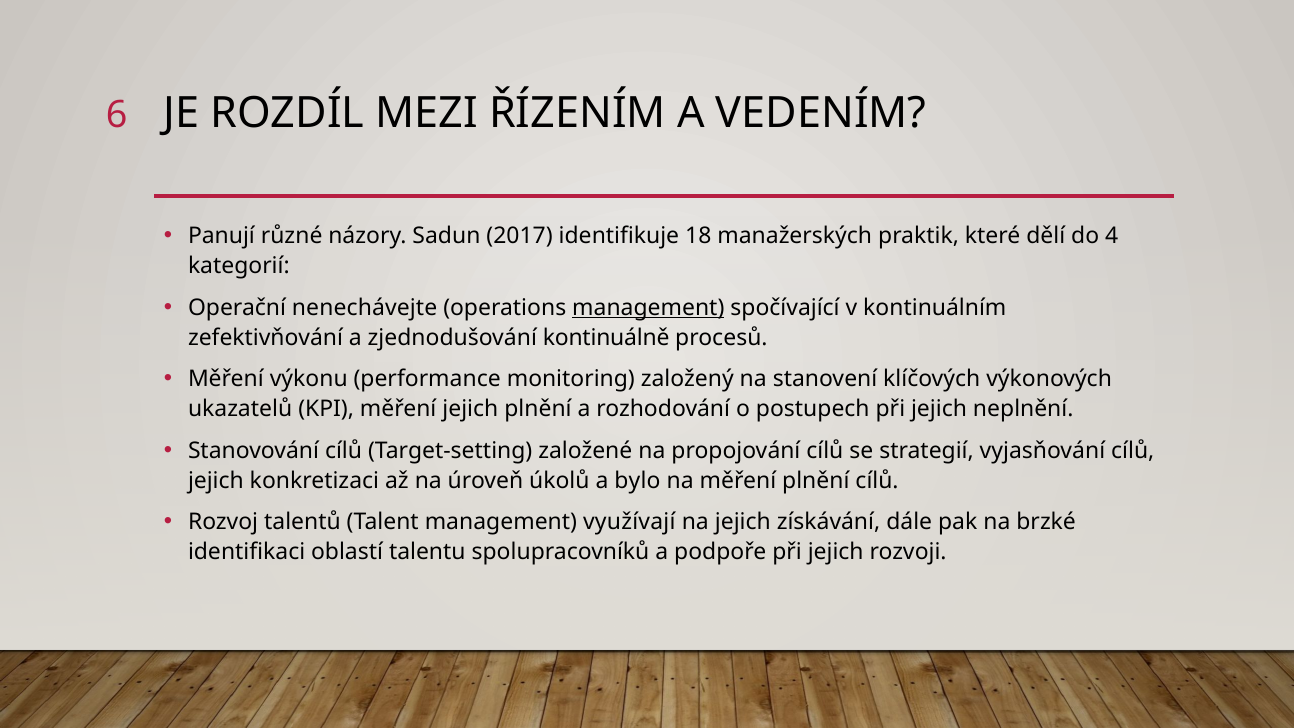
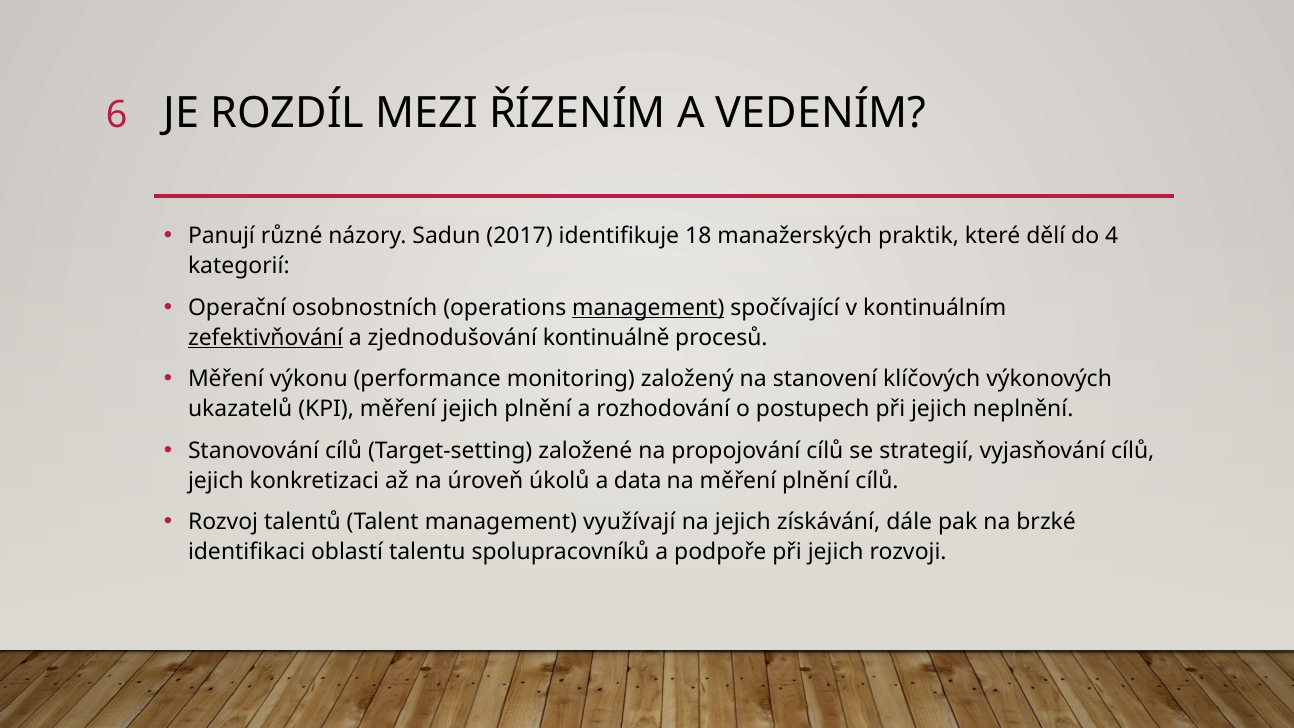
nenechávejte: nenechávejte -> osobnostních
zefektivňování underline: none -> present
bylo: bylo -> data
